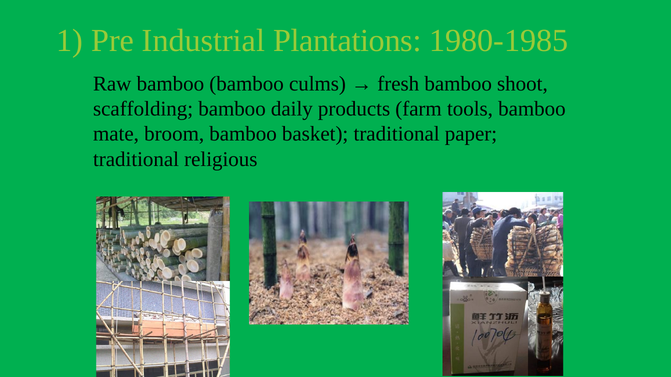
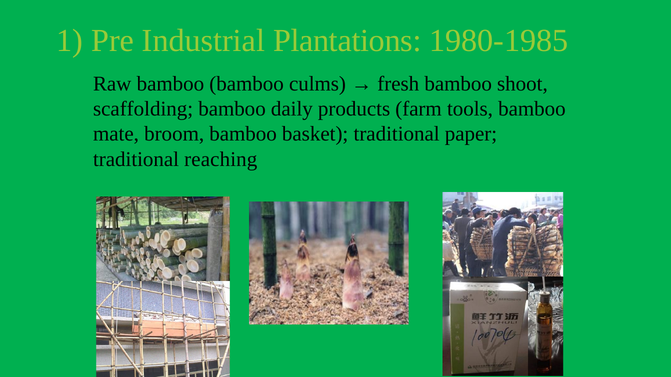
religious: religious -> reaching
